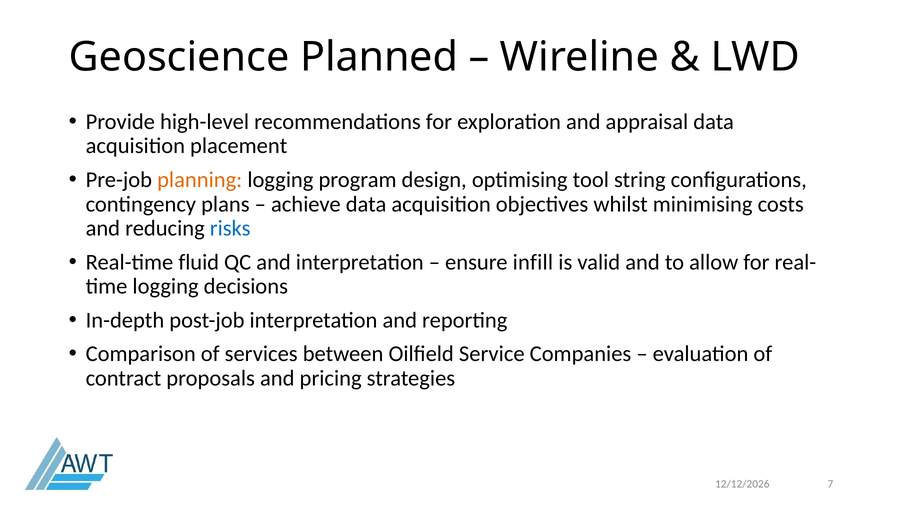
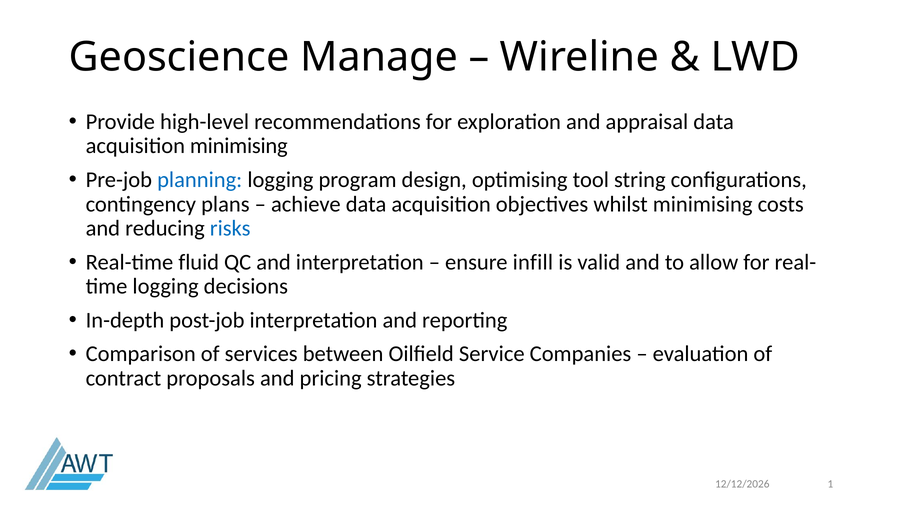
Planned: Planned -> Manage
acquisition placement: placement -> minimising
planning colour: orange -> blue
7: 7 -> 1
